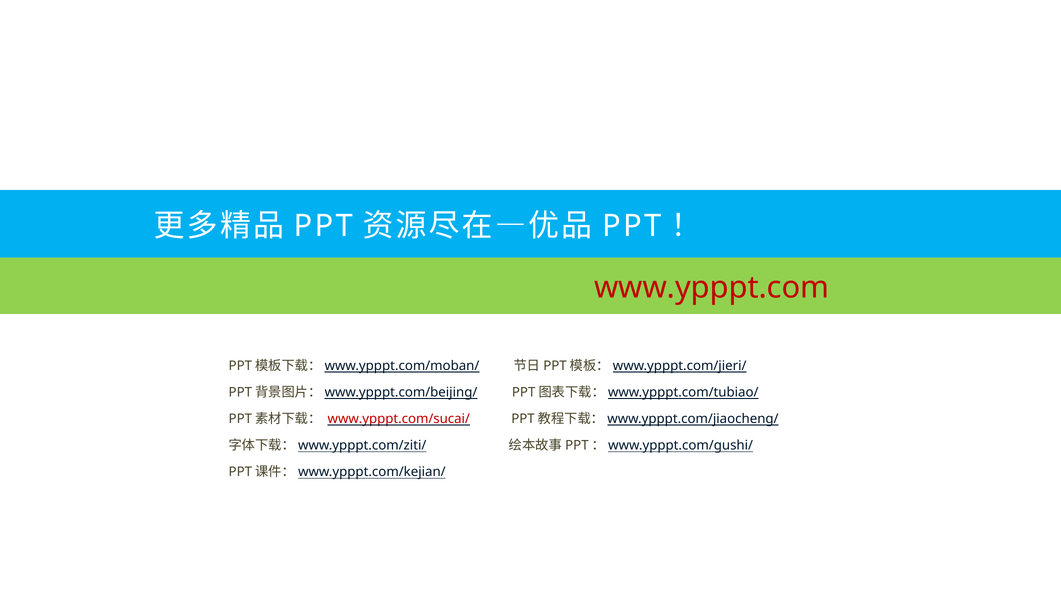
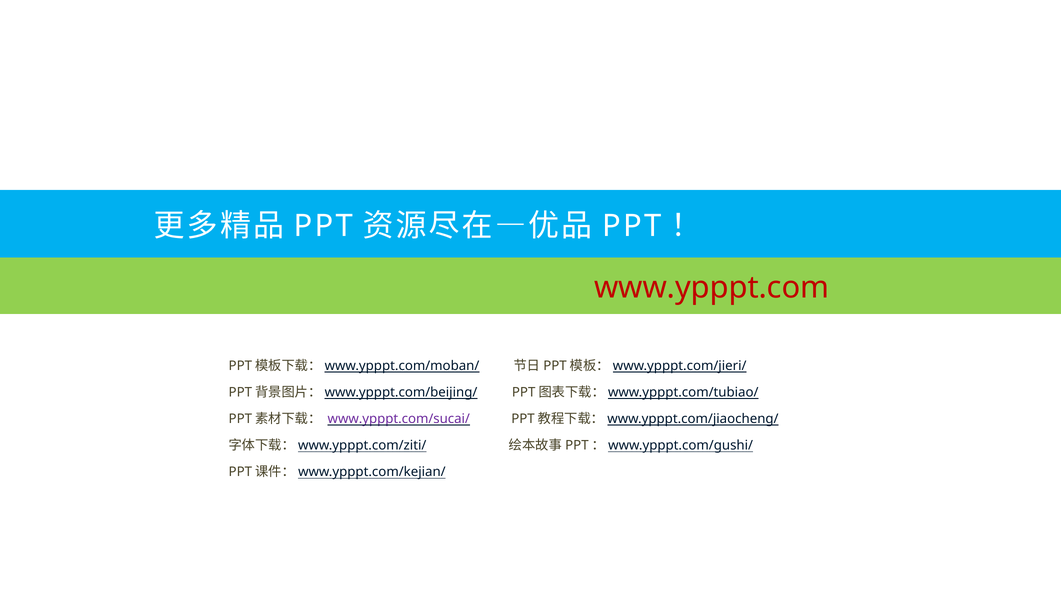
www.ypppt.com/sucai/ colour: red -> purple
